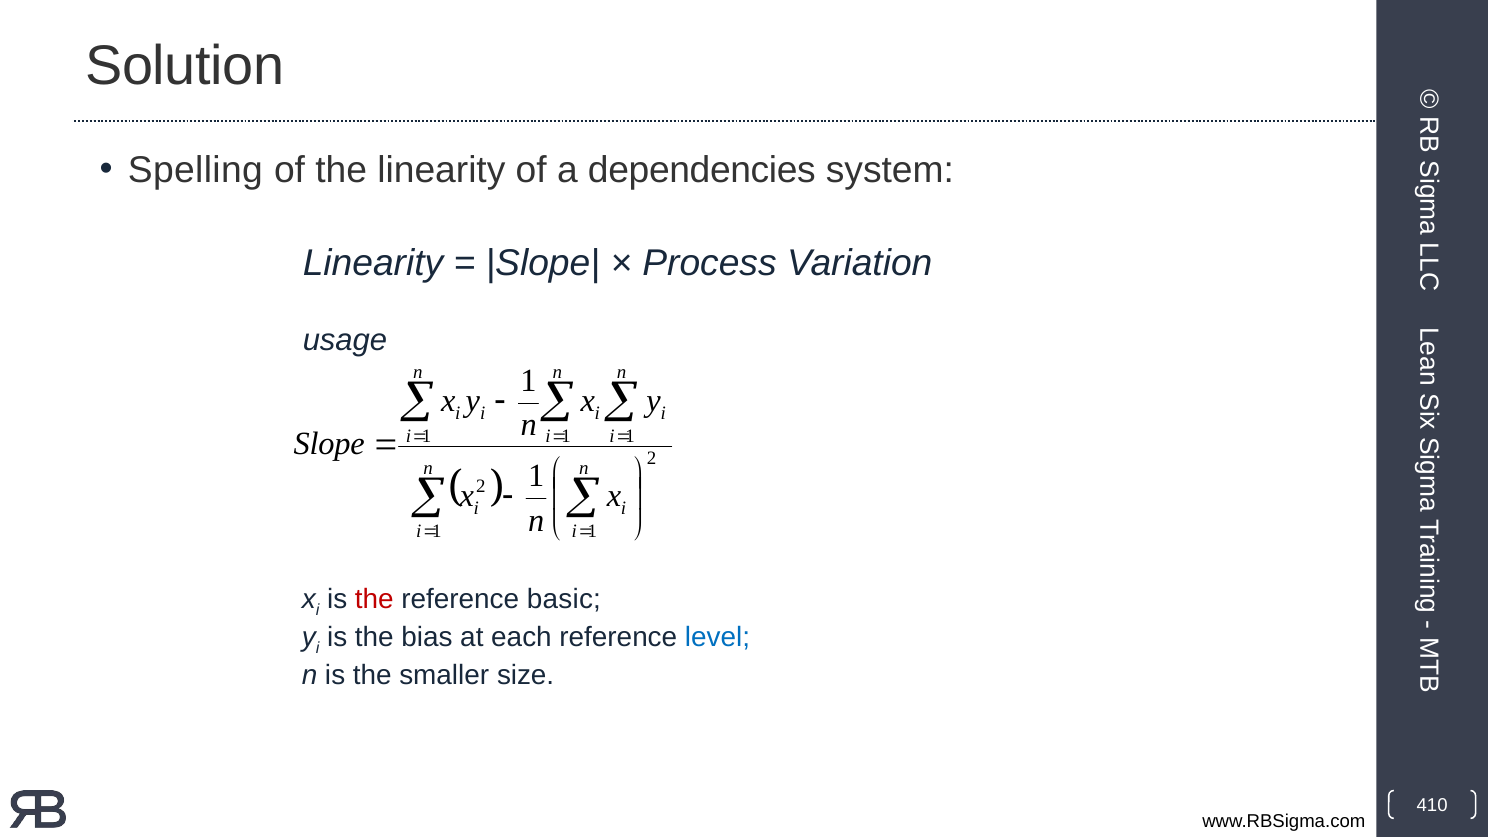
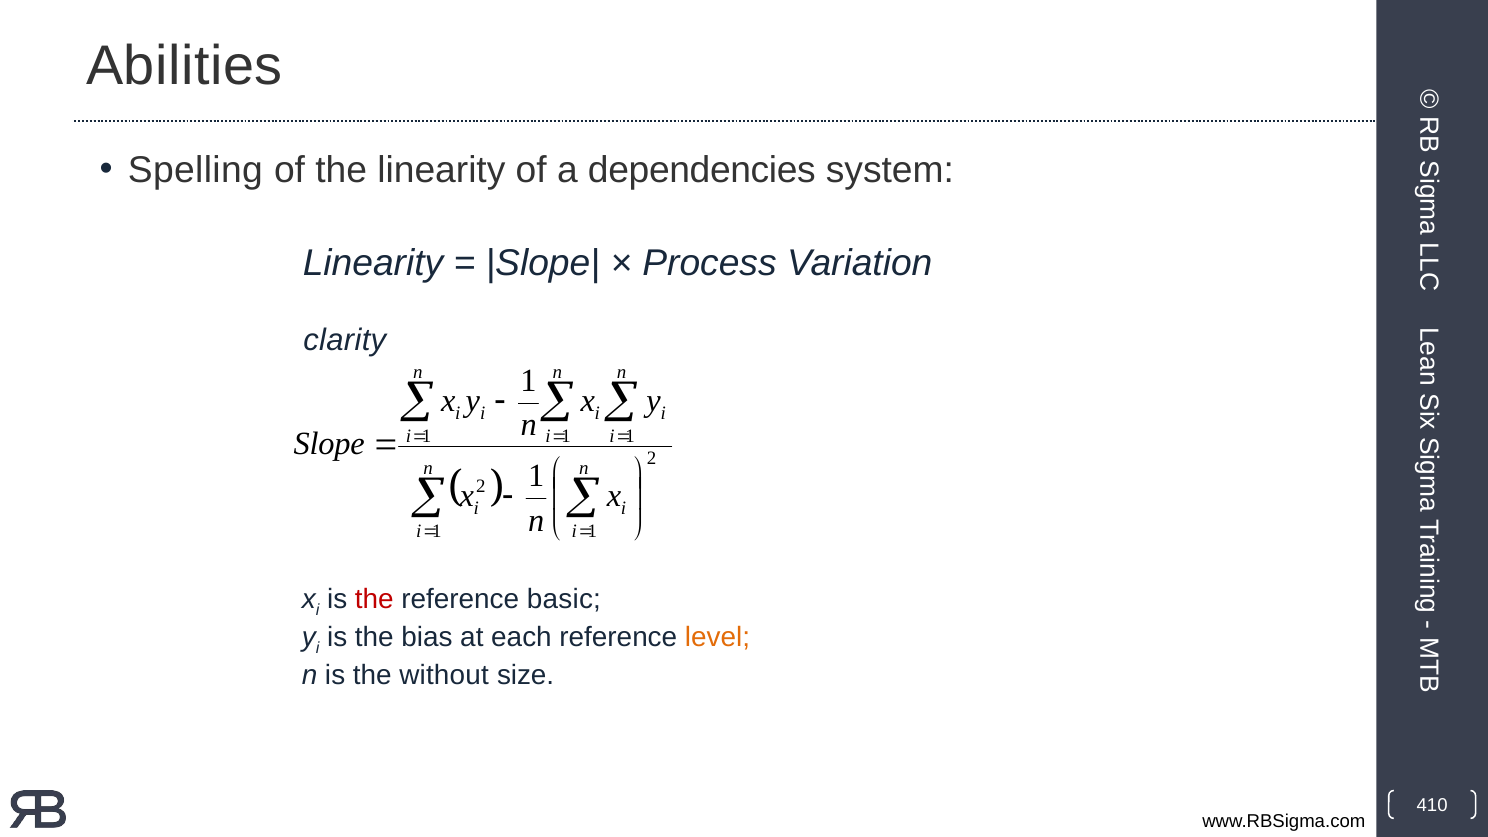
Solution: Solution -> Abilities
usage: usage -> clarity
level colour: blue -> orange
smaller: smaller -> without
